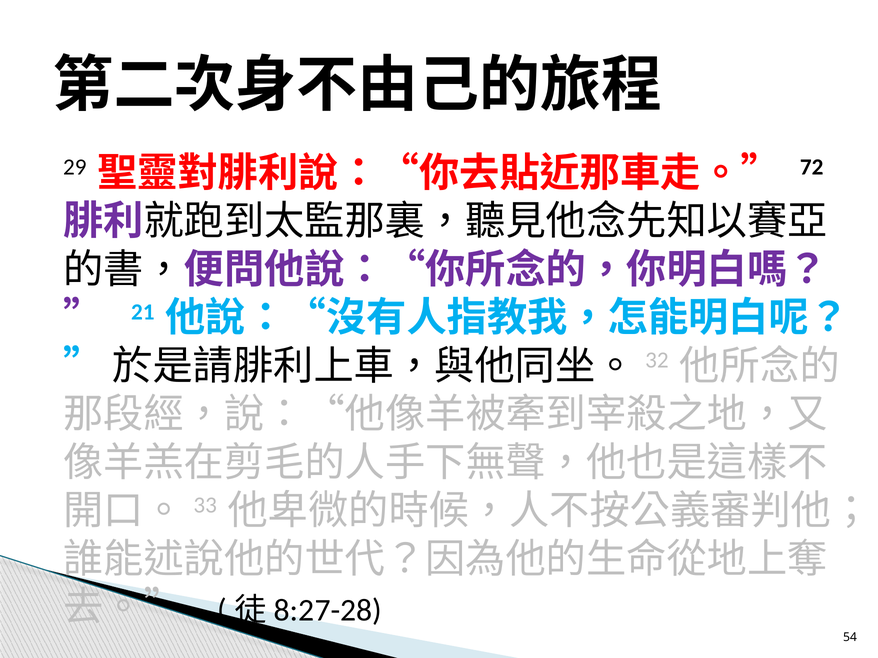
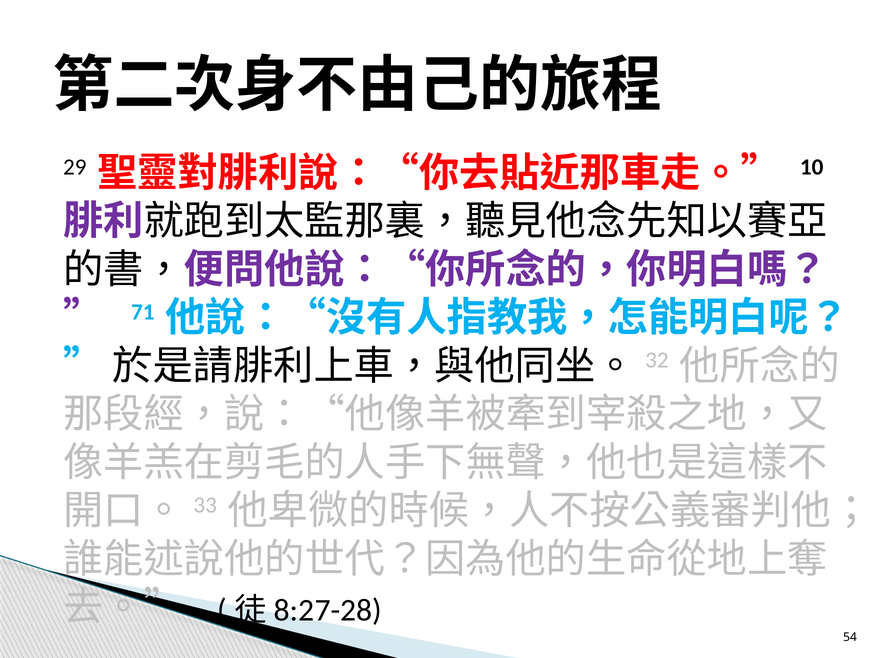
72: 72 -> 10
21: 21 -> 71
